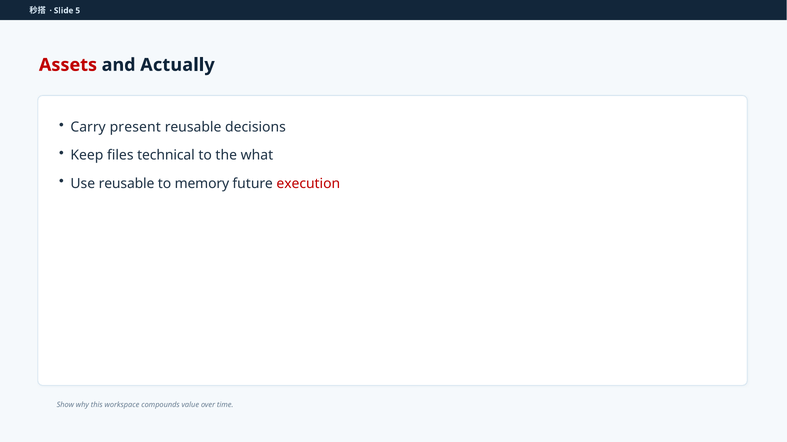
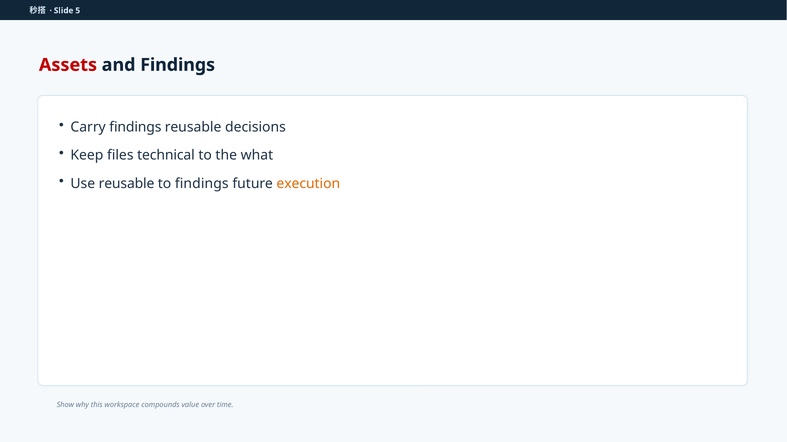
and Actually: Actually -> Findings
Carry present: present -> findings
to memory: memory -> findings
execution colour: red -> orange
